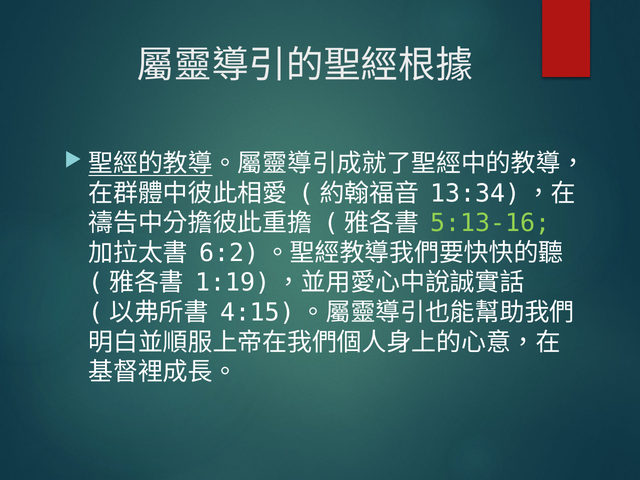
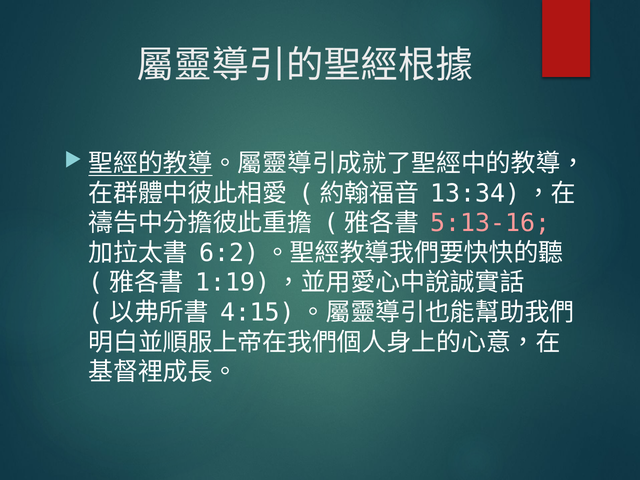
5:13-16 colour: light green -> pink
